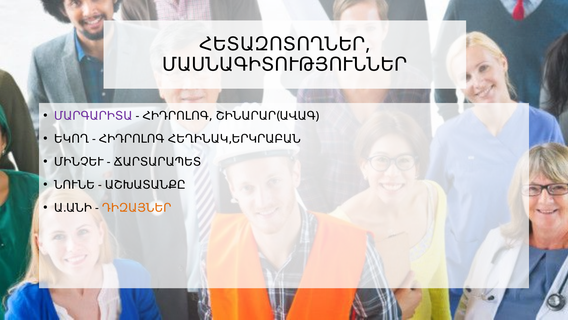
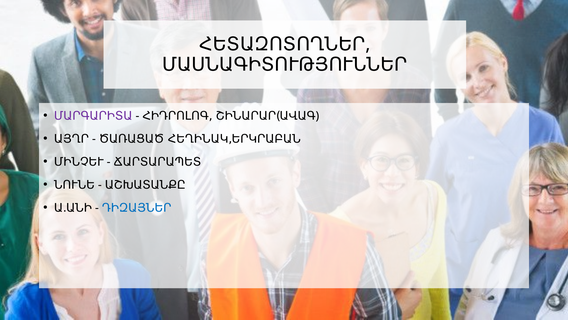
ԵԿՈՂ: ԵԿՈՂ -> ԱՅՂՐ
ՀԻԴՐՈԼՈԳ at (132, 139): ՀԻԴՐՈԼՈԳ -> ԾԱՌԱՑԱԾ
ԴԻԶԱՅՆԵՐ colour: orange -> blue
